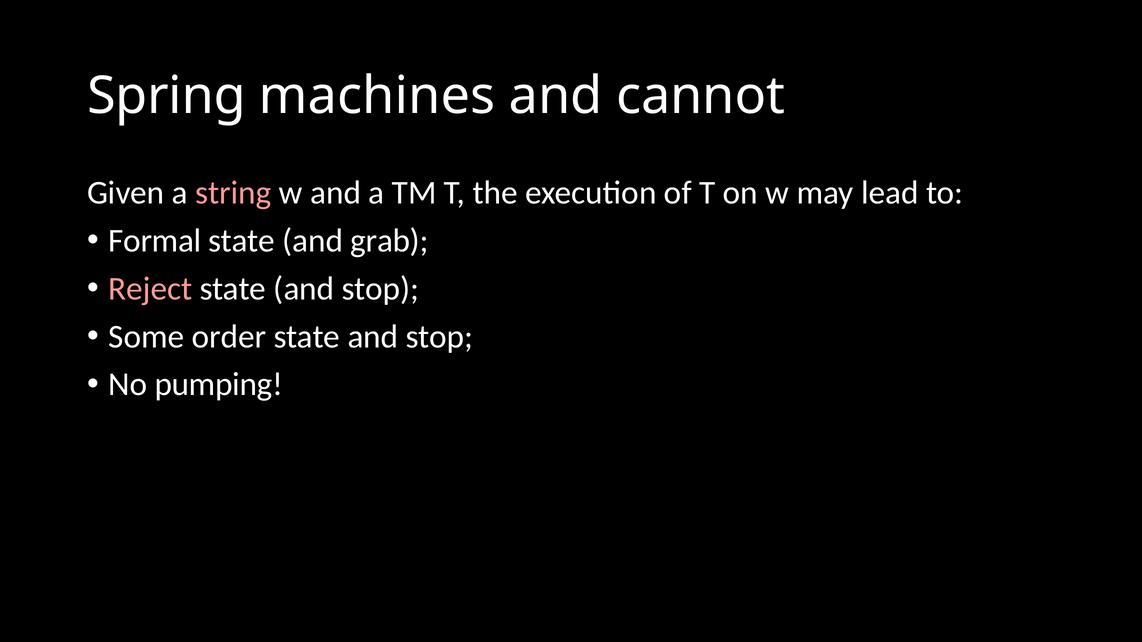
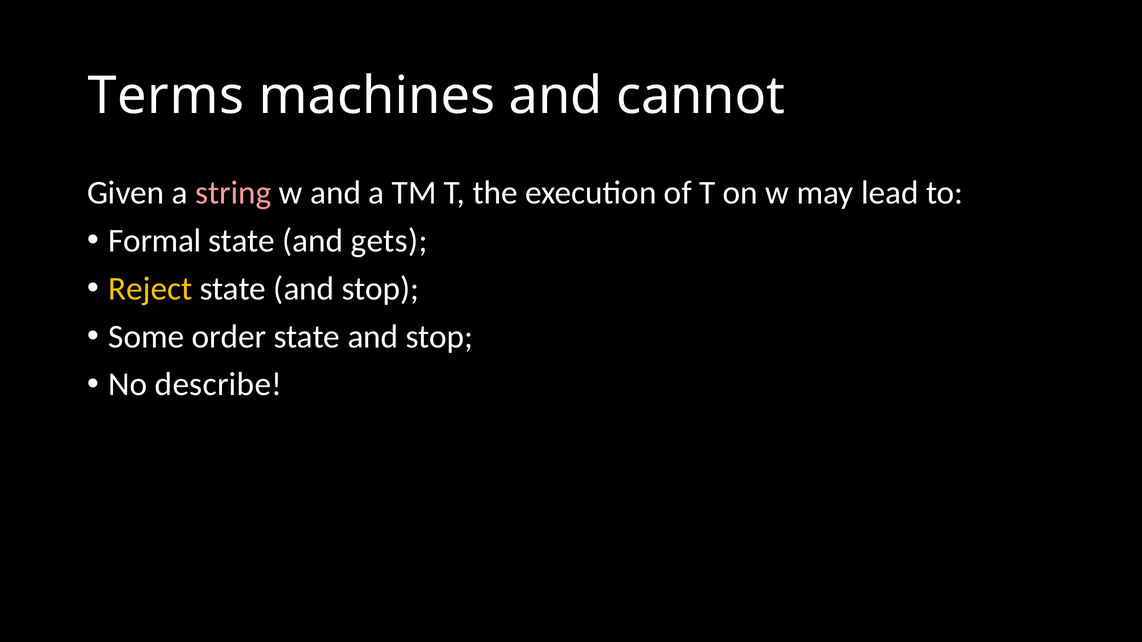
Spring: Spring -> Terms
grab: grab -> gets
Reject colour: pink -> yellow
pumping: pumping -> describe
